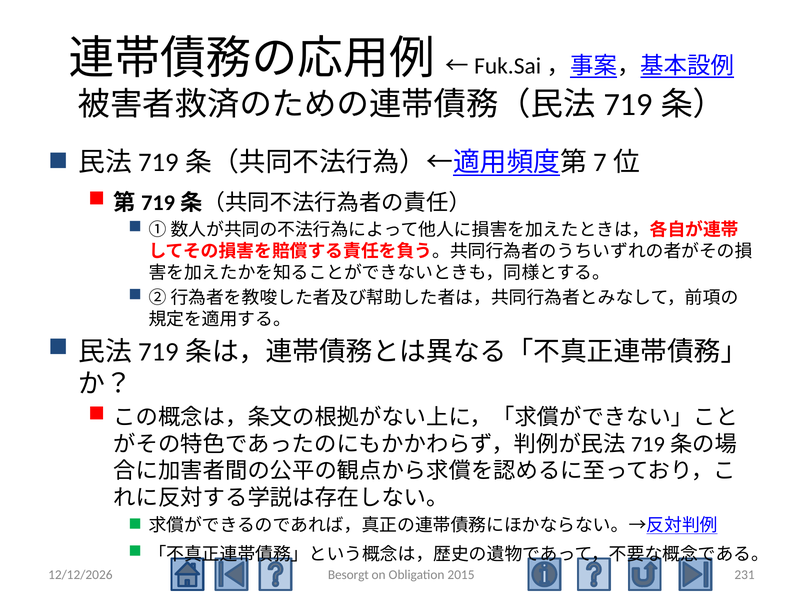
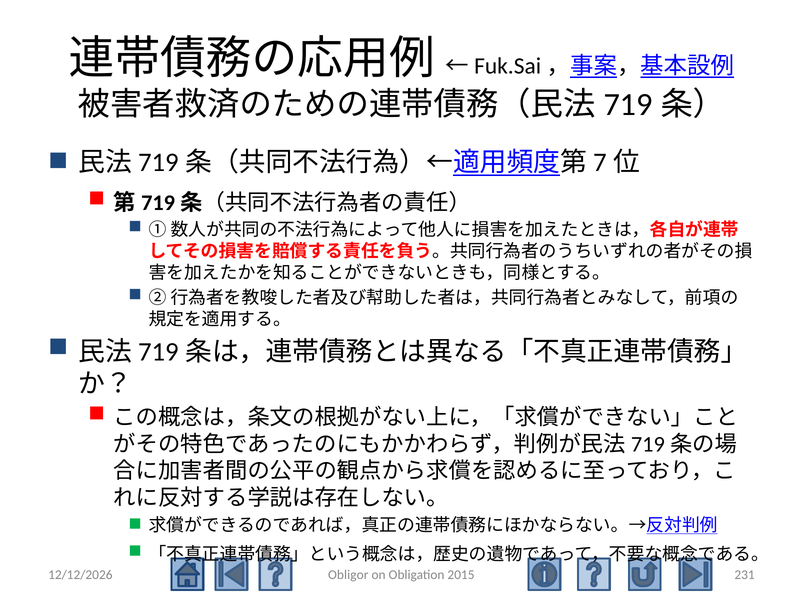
Besorgt: Besorgt -> Obligor
